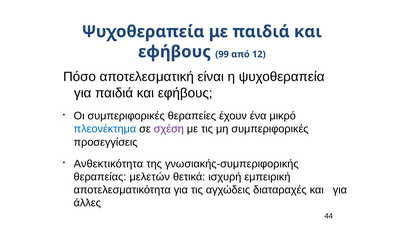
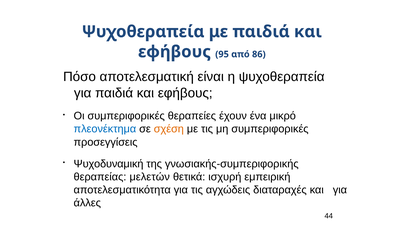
99: 99 -> 95
12: 12 -> 86
σχέση colour: purple -> orange
Ανθεκτικότητα: Ανθεκτικότητα -> Ψυχοδυναμική
